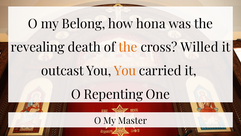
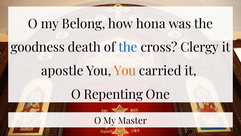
revealing: revealing -> goodness
the at (128, 47) colour: orange -> blue
Willed: Willed -> Clergy
outcast: outcast -> apostle
